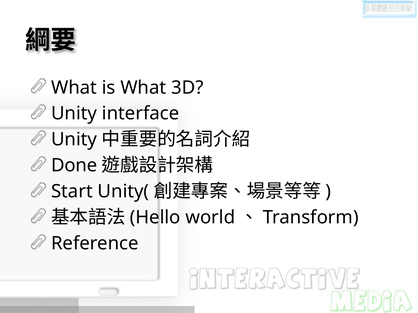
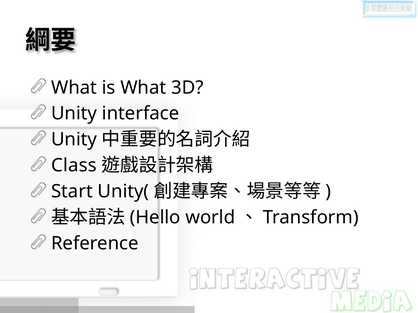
Done: Done -> Class
